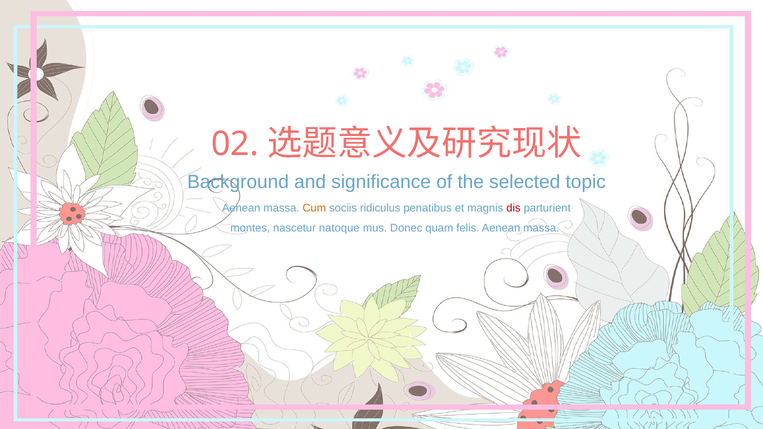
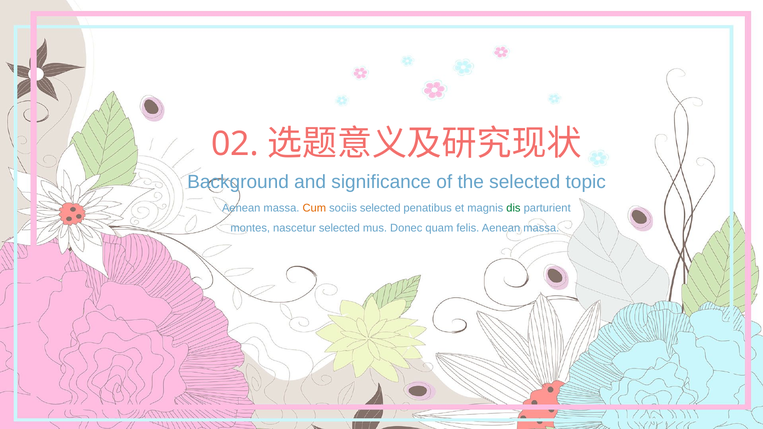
sociis ridiculus: ridiculus -> selected
dis colour: red -> green
nascetur natoque: natoque -> selected
